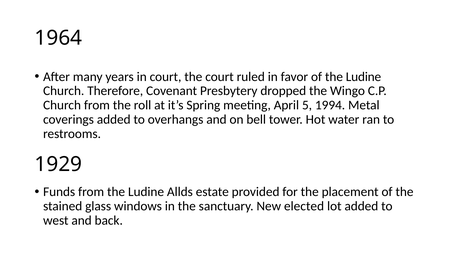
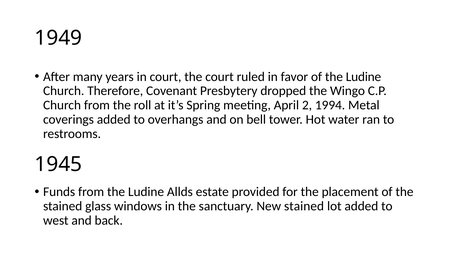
1964: 1964 -> 1949
5: 5 -> 2
1929: 1929 -> 1945
New elected: elected -> stained
